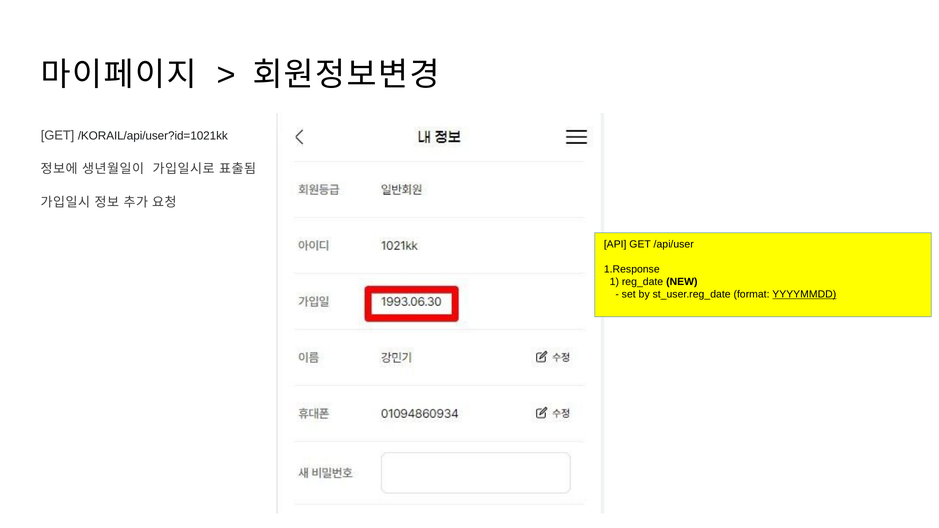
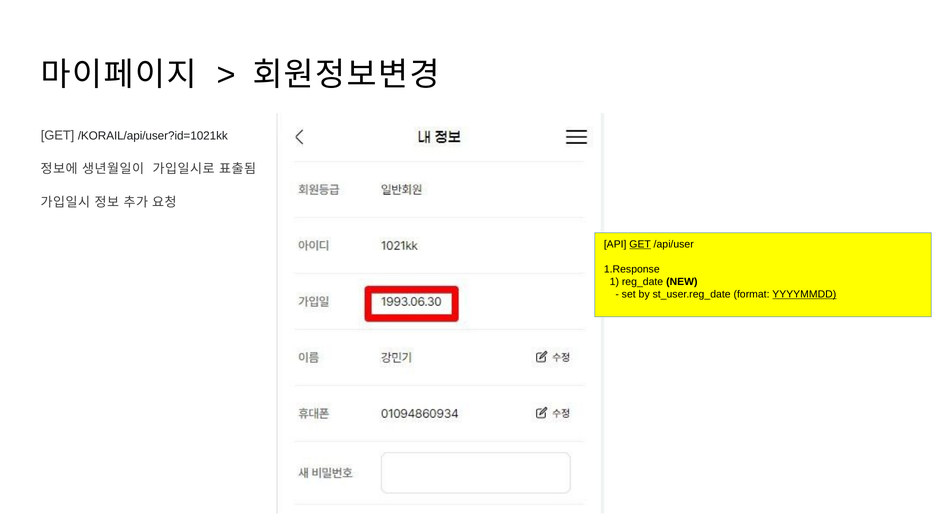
GET at (640, 244) underline: none -> present
